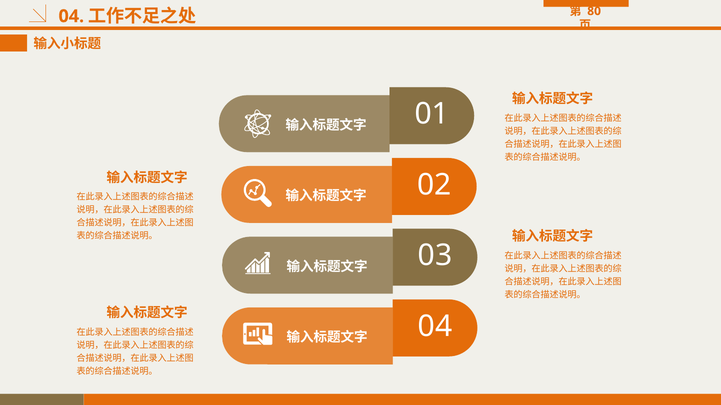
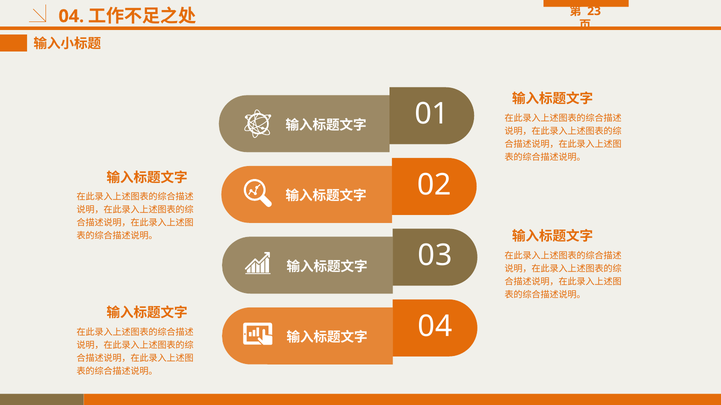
80: 80 -> 23
